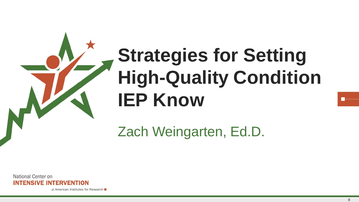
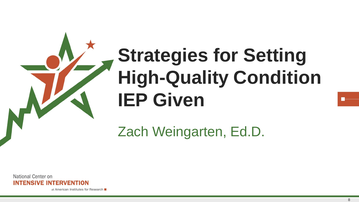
Know: Know -> Given
